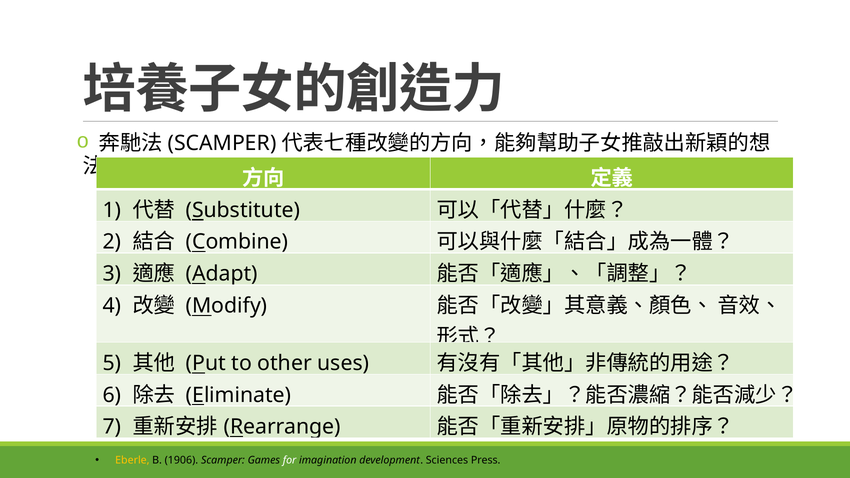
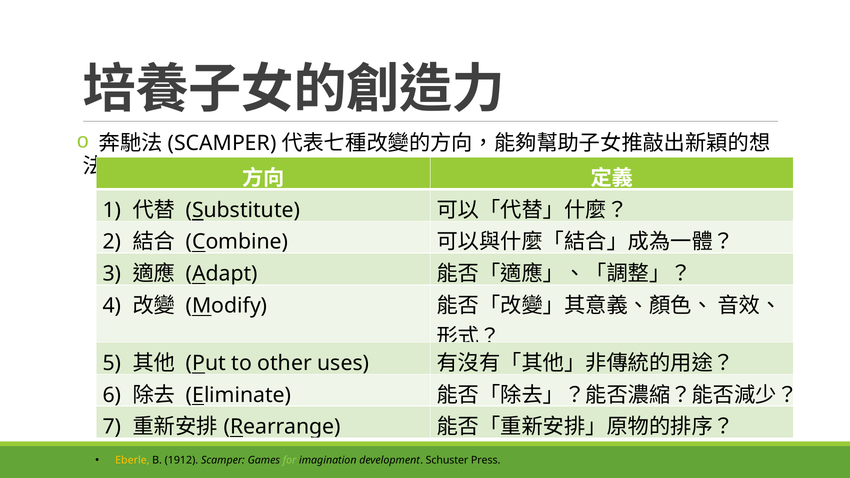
1906: 1906 -> 1912
for colour: white -> light green
Sciences: Sciences -> Schuster
